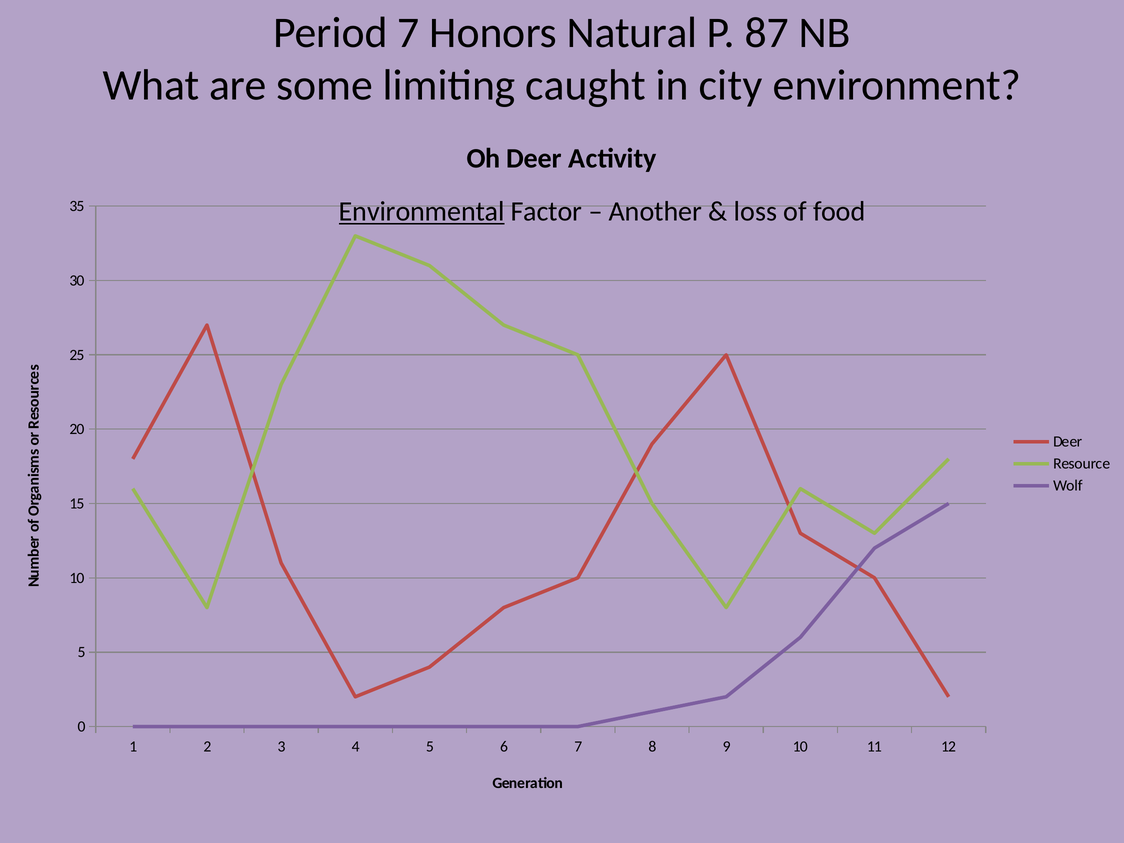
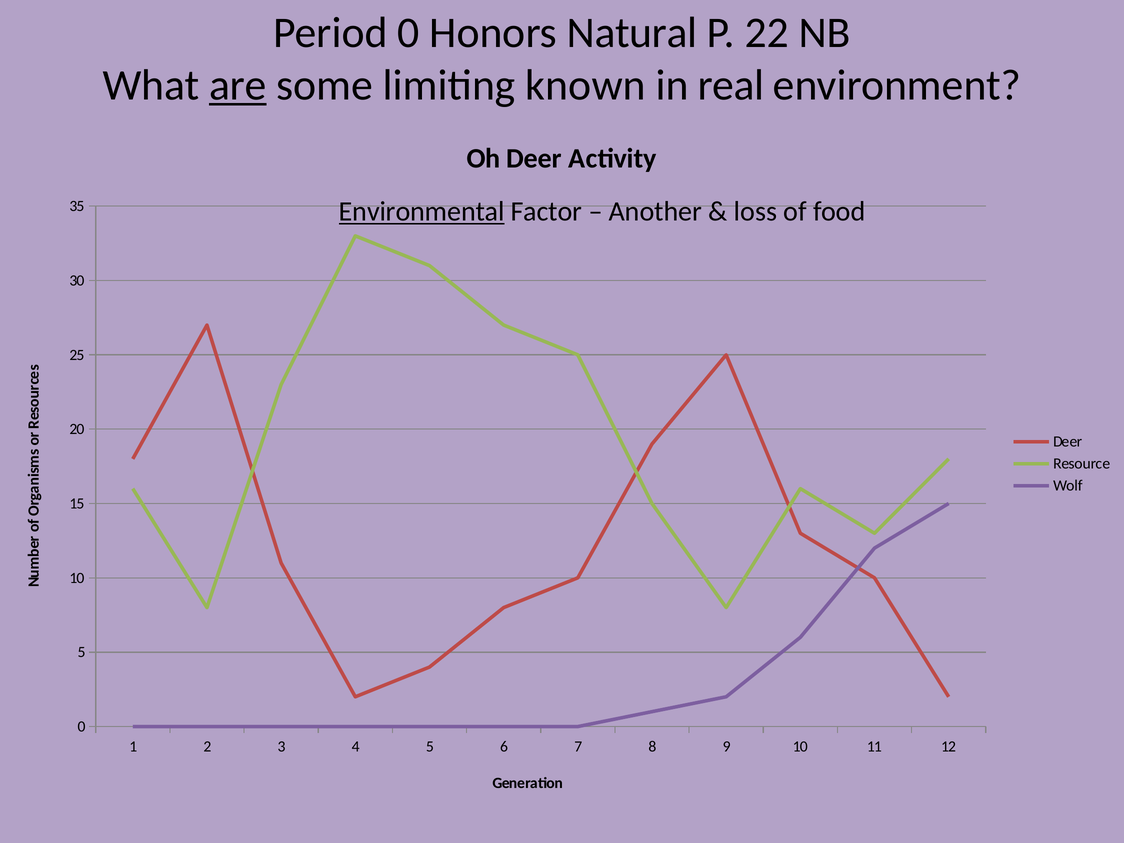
Period 7: 7 -> 0
87: 87 -> 22
are underline: none -> present
caught: caught -> known
city: city -> real
